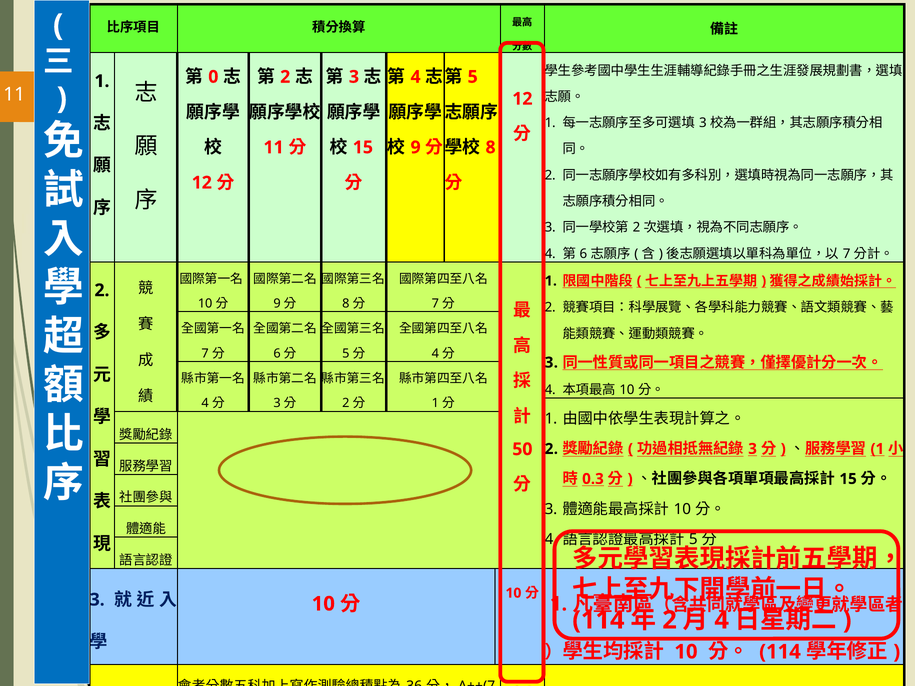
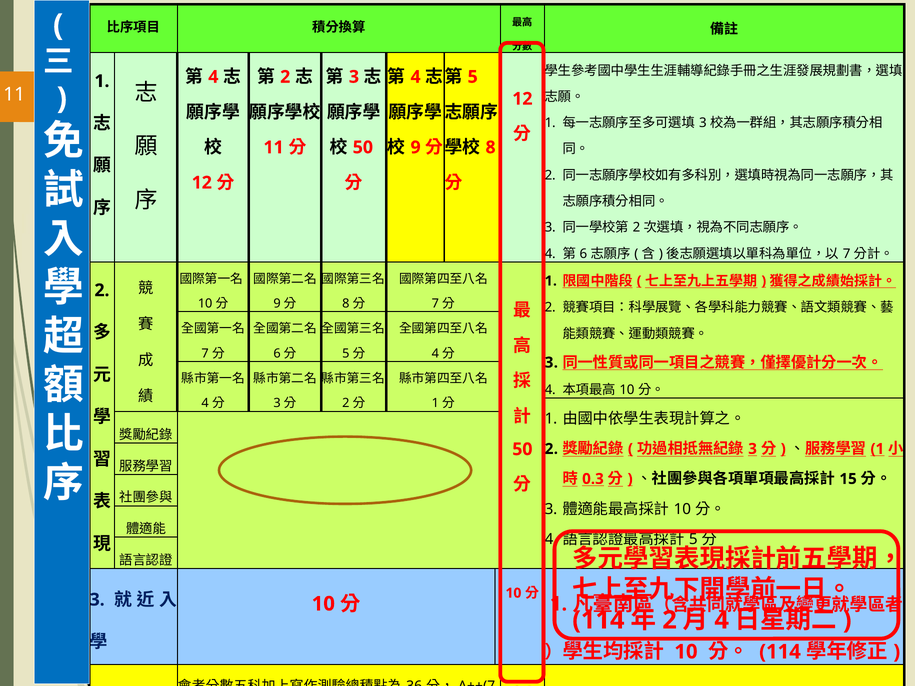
0 at (213, 77): 0 -> 4
15 at (363, 147): 15 -> 50
